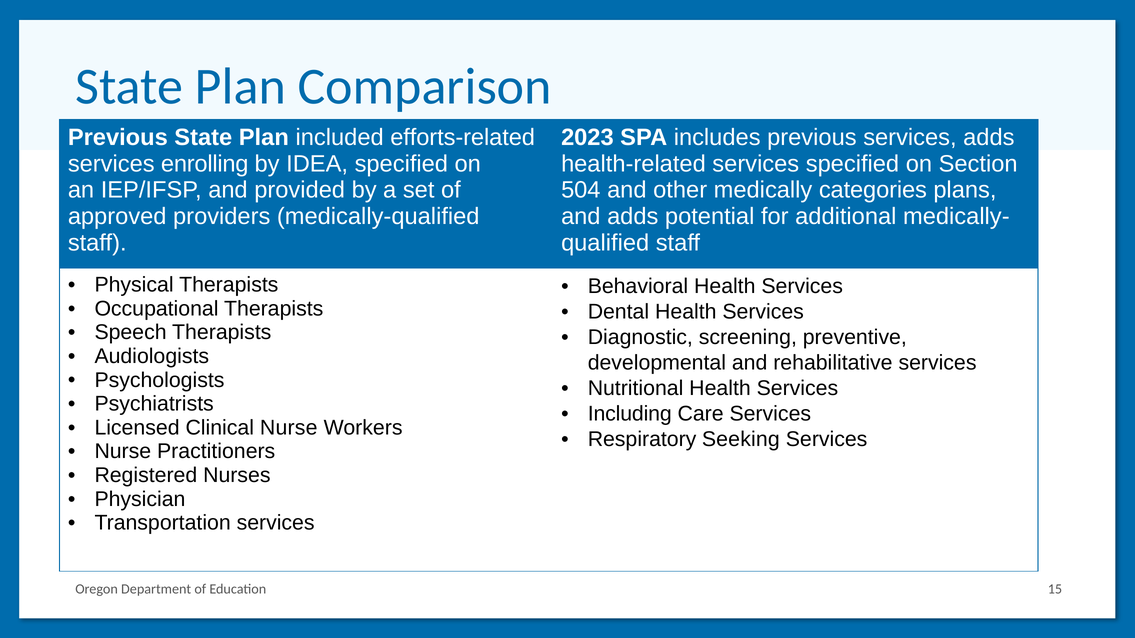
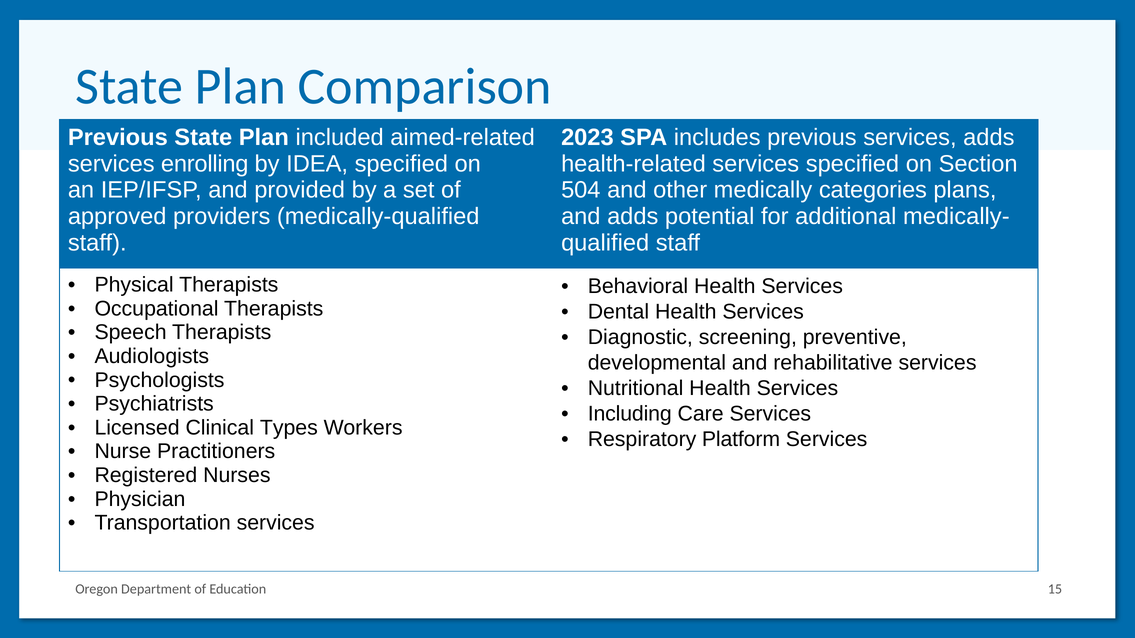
efforts-related: efforts-related -> aimed-related
Clinical Nurse: Nurse -> Types
Seeking: Seeking -> Platform
